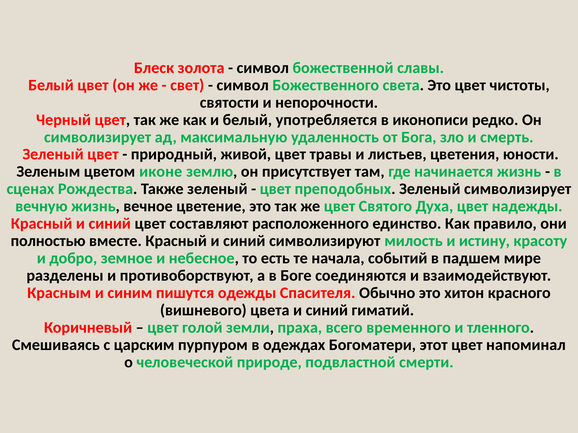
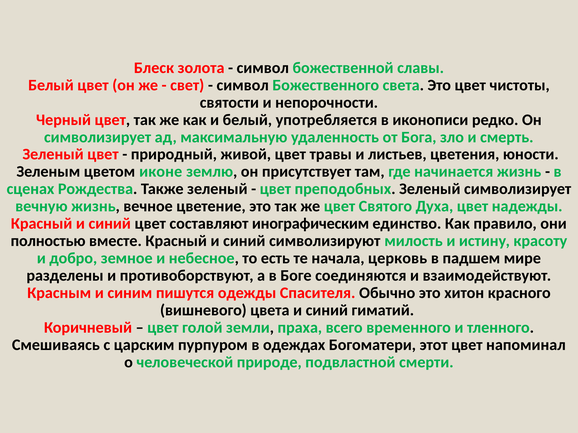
расположенного: расположенного -> инографическим
событий: событий -> церковь
